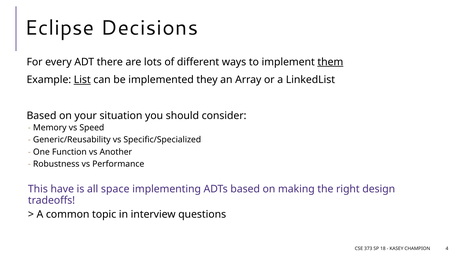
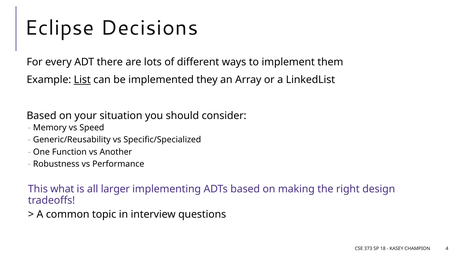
them underline: present -> none
have: have -> what
space: space -> larger
